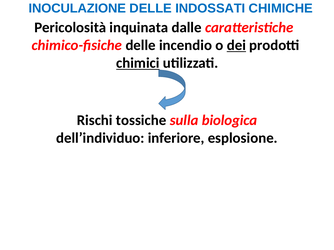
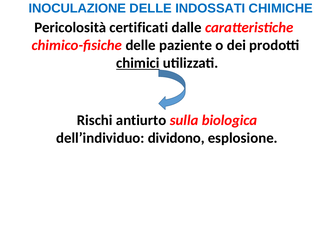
inquinata: inquinata -> certificati
incendio: incendio -> paziente
dei underline: present -> none
tossiche: tossiche -> antiurto
inferiore: inferiore -> dividono
